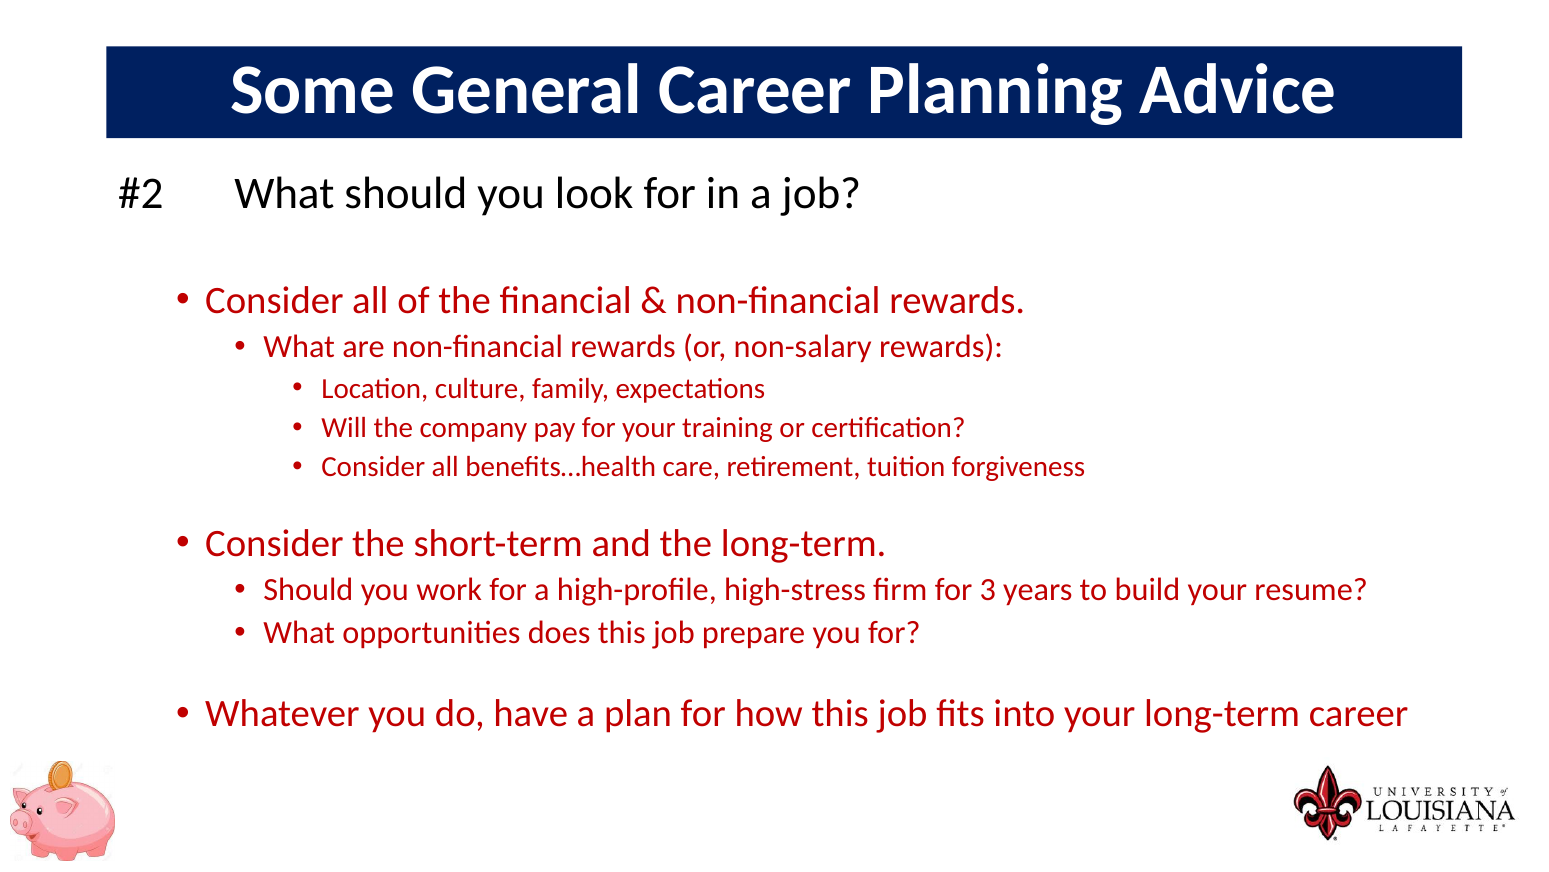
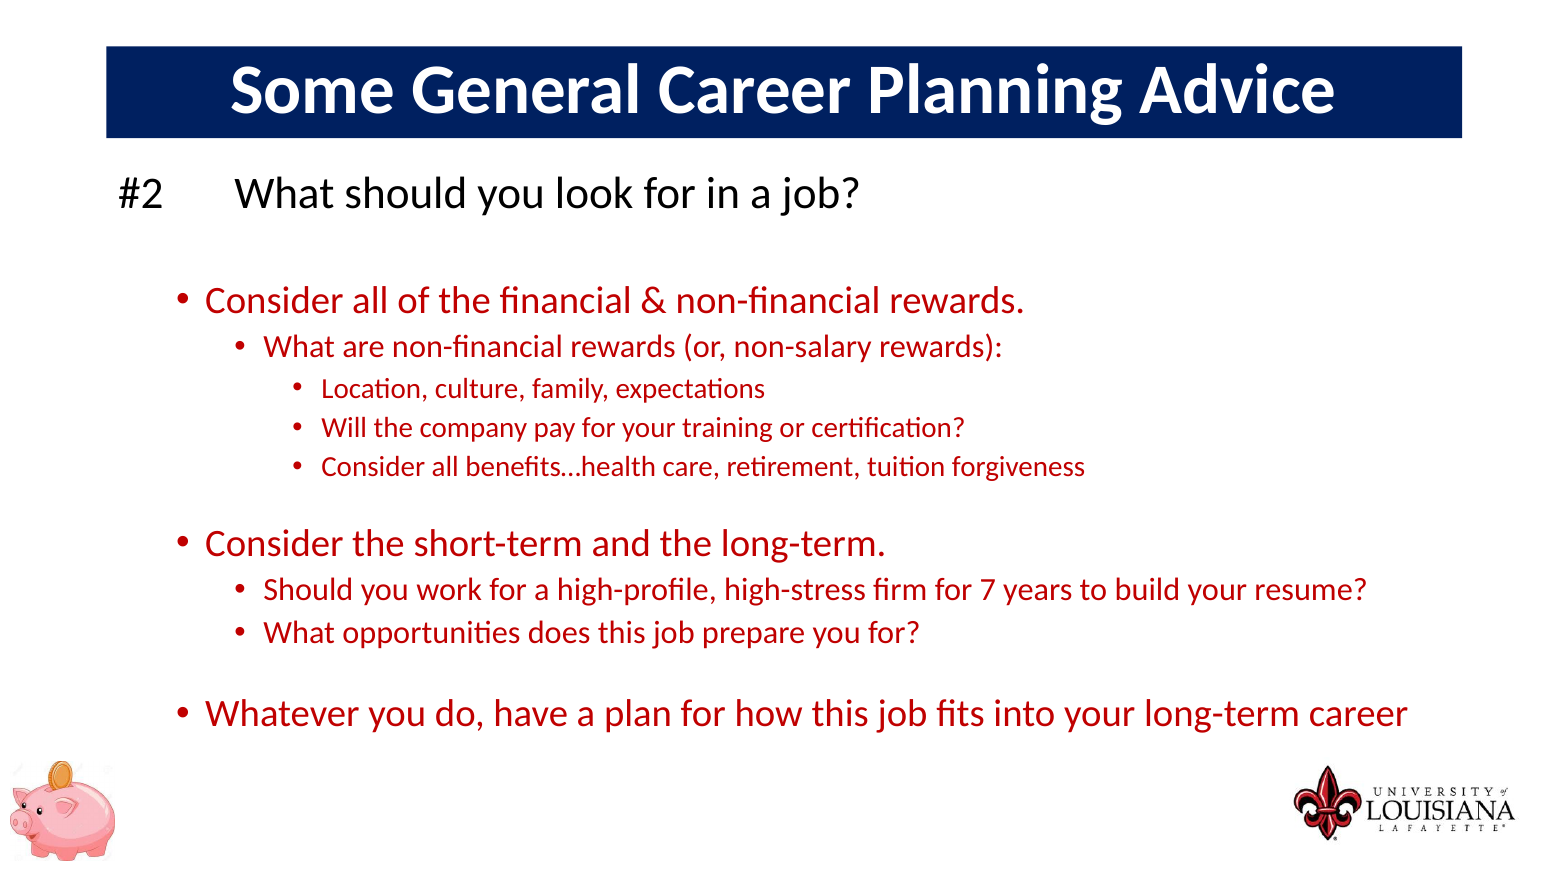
3: 3 -> 7
